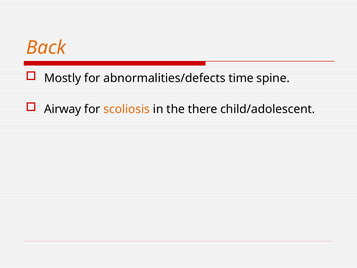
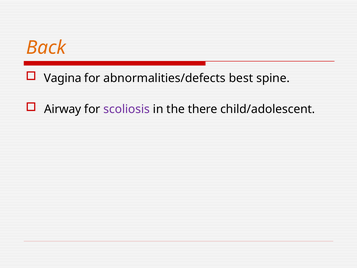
Mostly: Mostly -> Vagina
time: time -> best
scoliosis colour: orange -> purple
